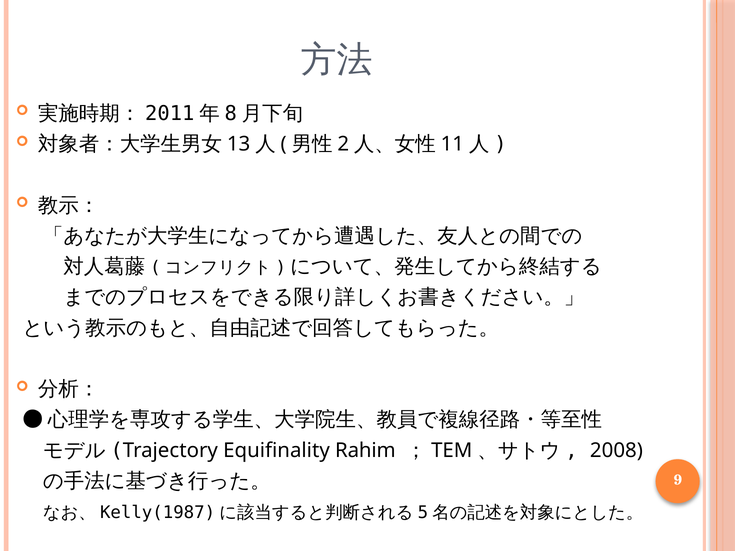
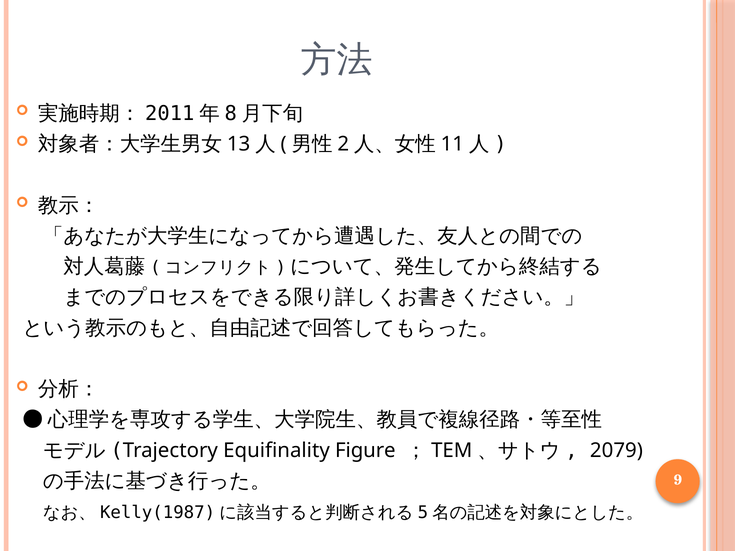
Rahim: Rahim -> Figure
2008: 2008 -> 2079
